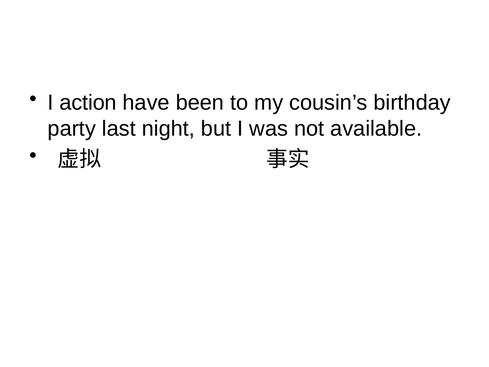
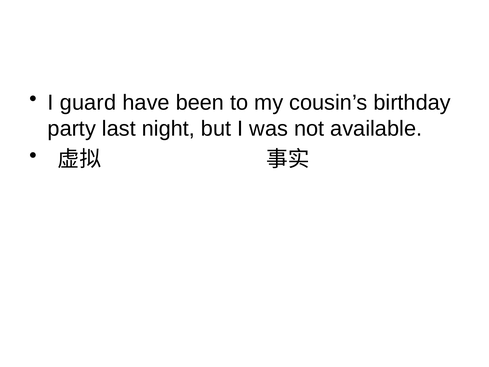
action: action -> guard
